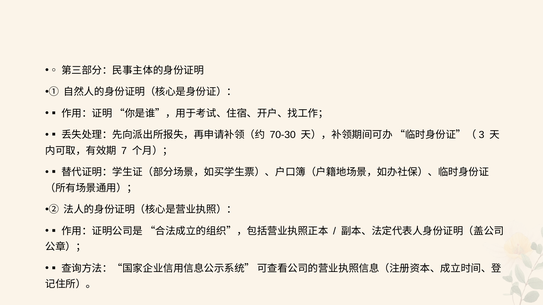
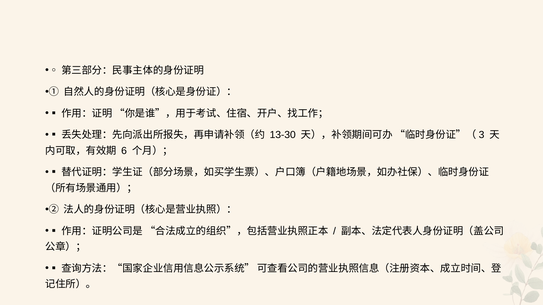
70-30: 70-30 -> 13-30
7: 7 -> 6
